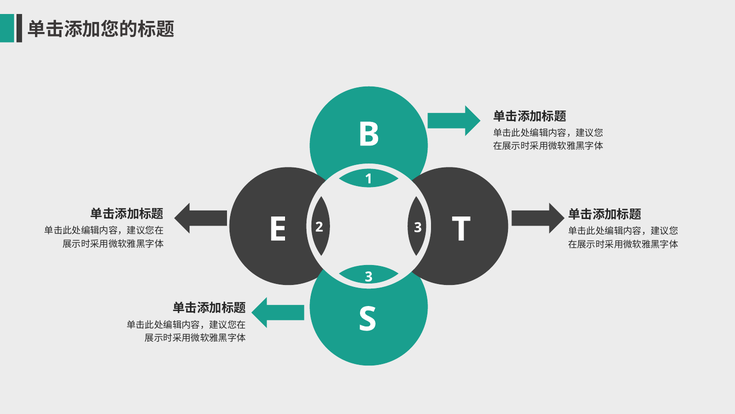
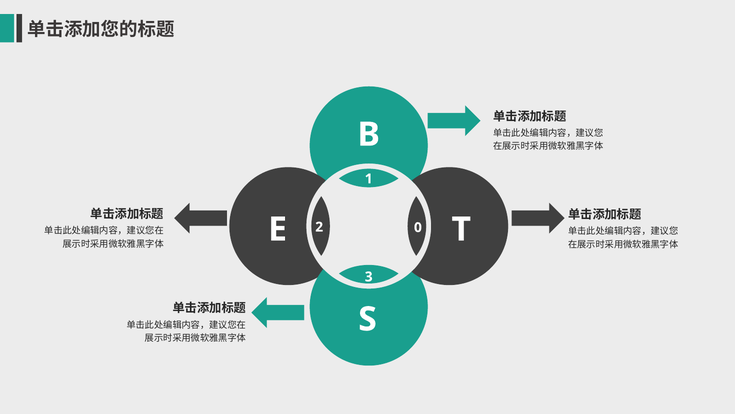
2 3: 3 -> 0
